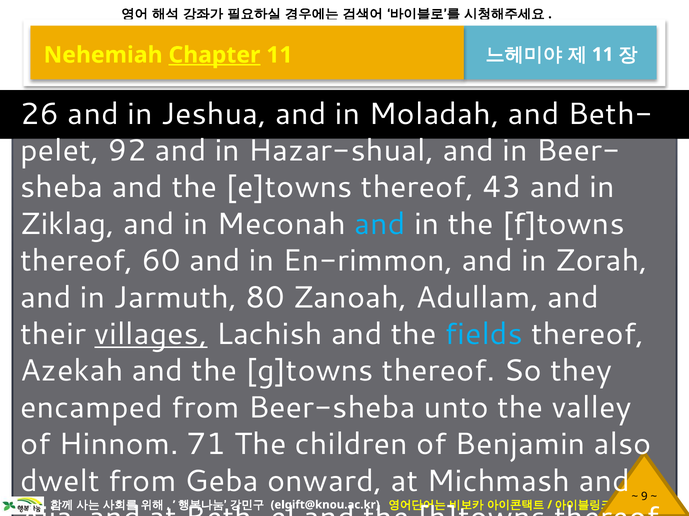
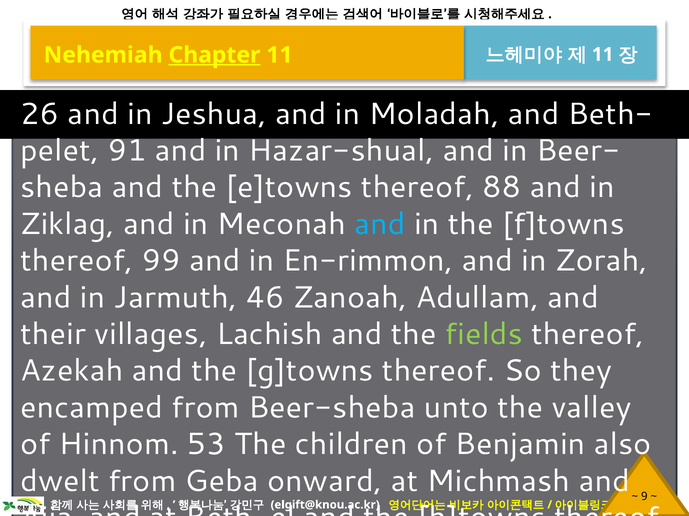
92: 92 -> 91
43: 43 -> 88
60: 60 -> 99
80: 80 -> 46
villages underline: present -> none
fields colour: light blue -> light green
71: 71 -> 53
